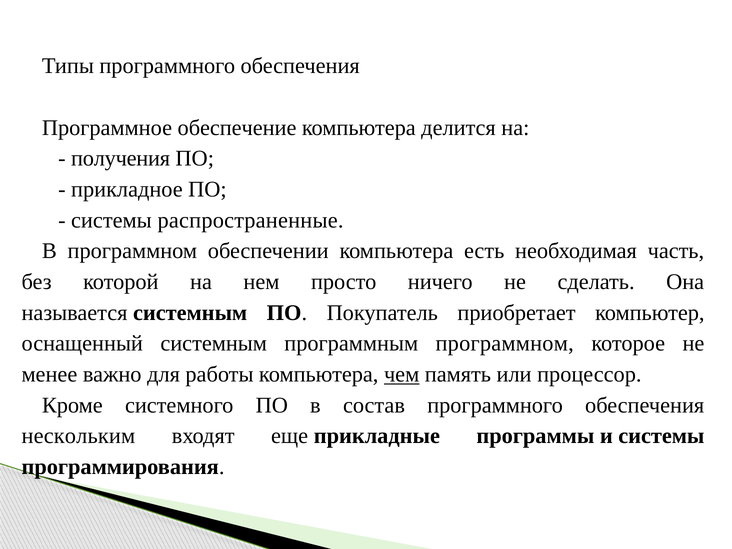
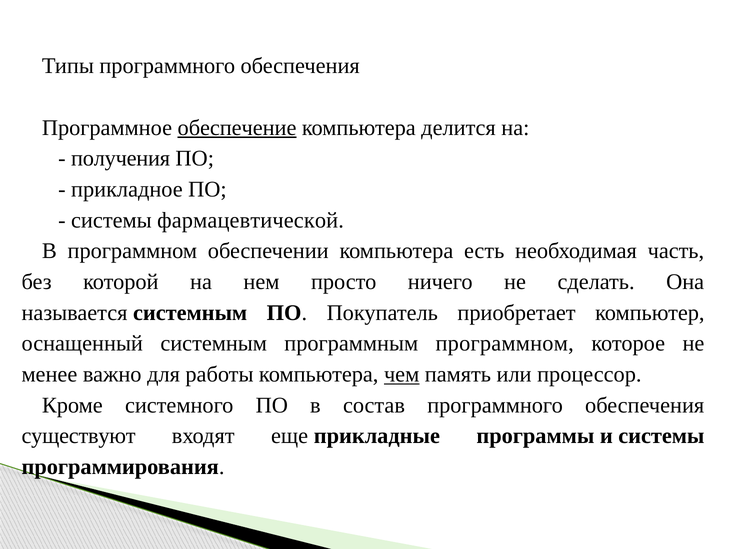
обеспечение underline: none -> present
распространенные: распространенные -> фармацевтической
нескольким: нескольким -> существуют
